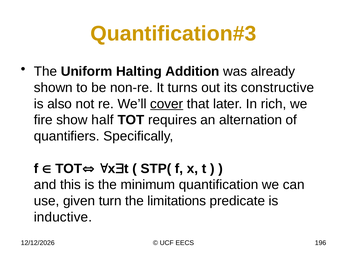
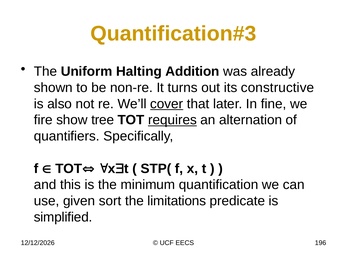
rich: rich -> fine
half: half -> tree
requires underline: none -> present
turn: turn -> sort
inductive: inductive -> simplified
